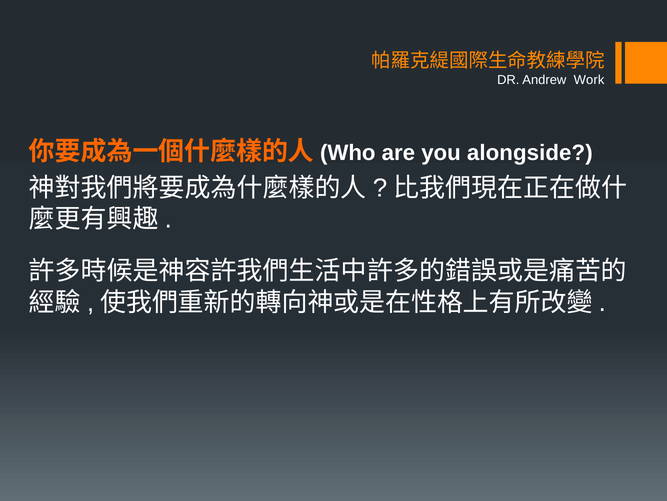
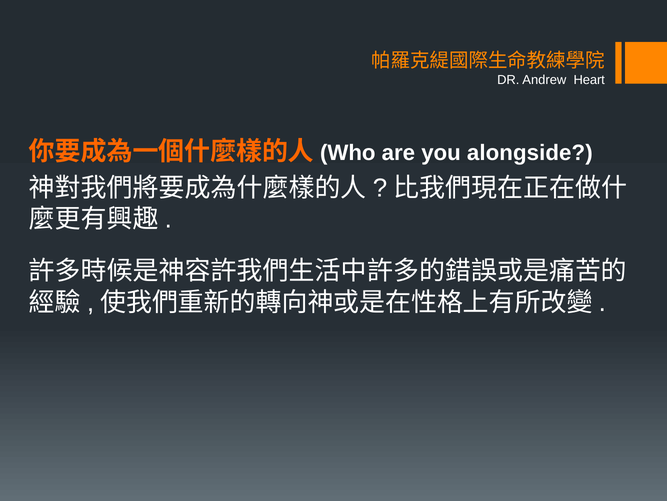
Work: Work -> Heart
